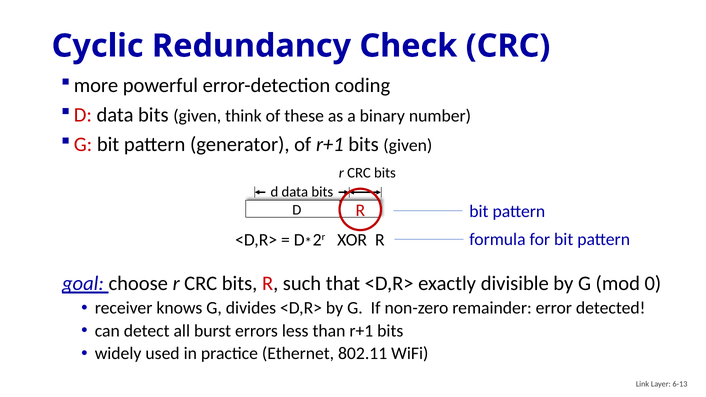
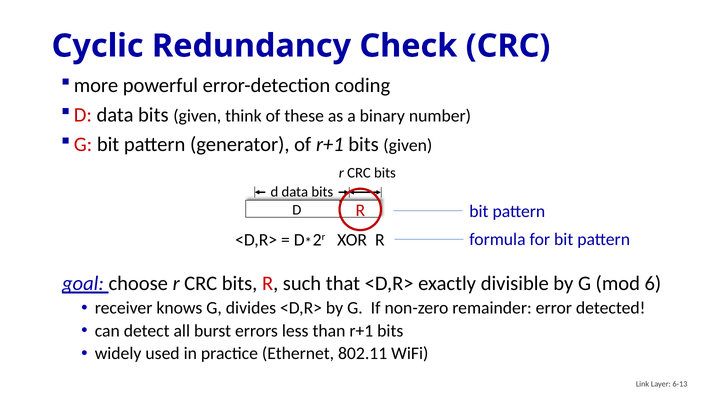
0: 0 -> 6
